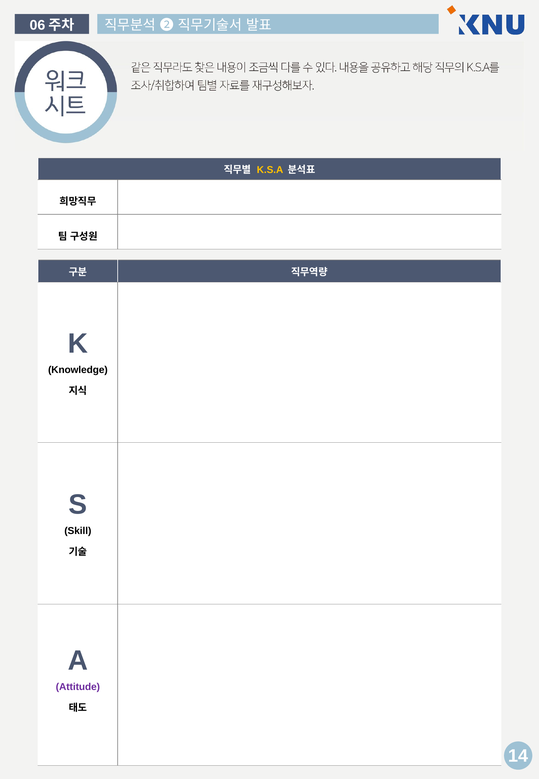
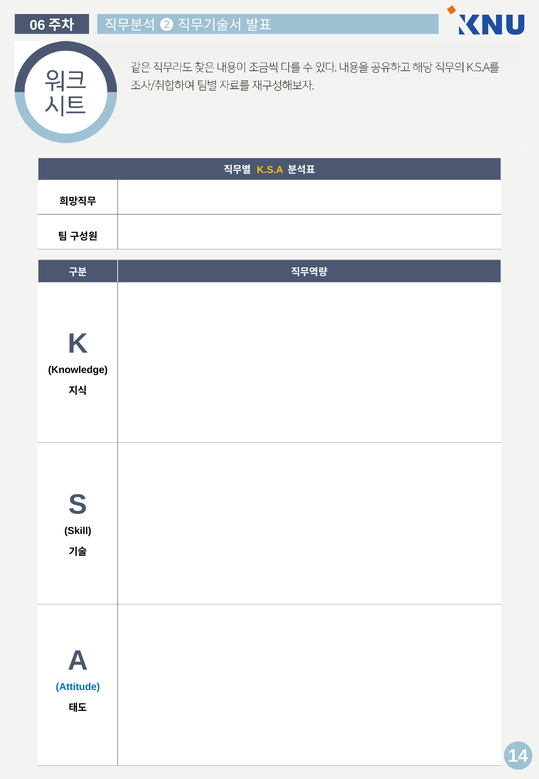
Attitude colour: purple -> blue
